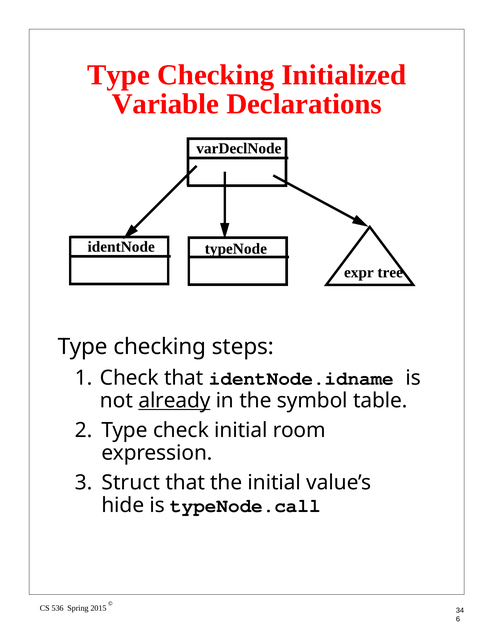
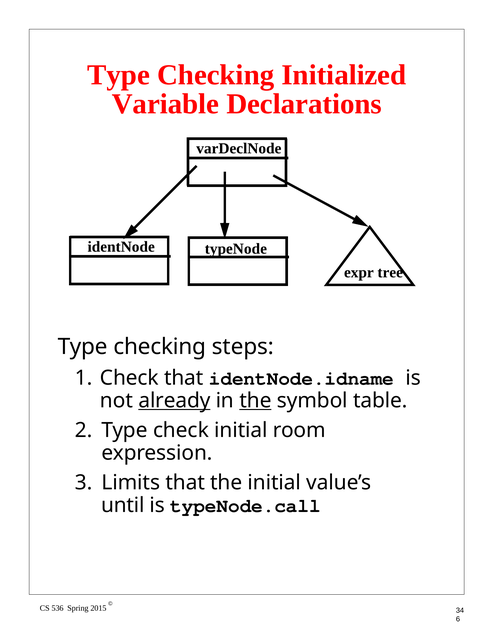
the at (255, 400) underline: none -> present
Struct: Struct -> Limits
hide: hide -> until
